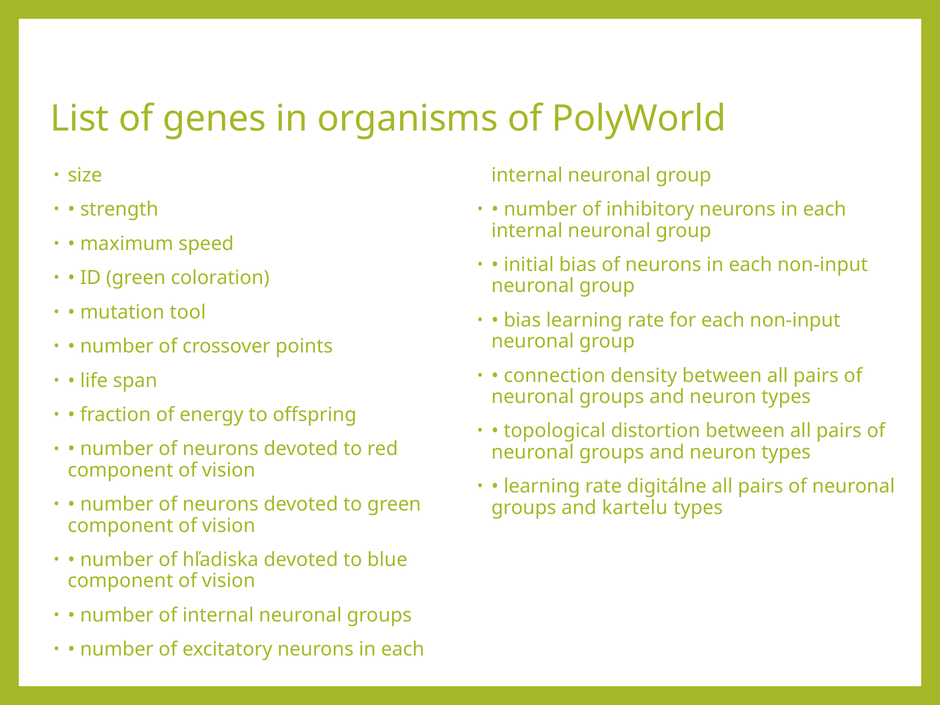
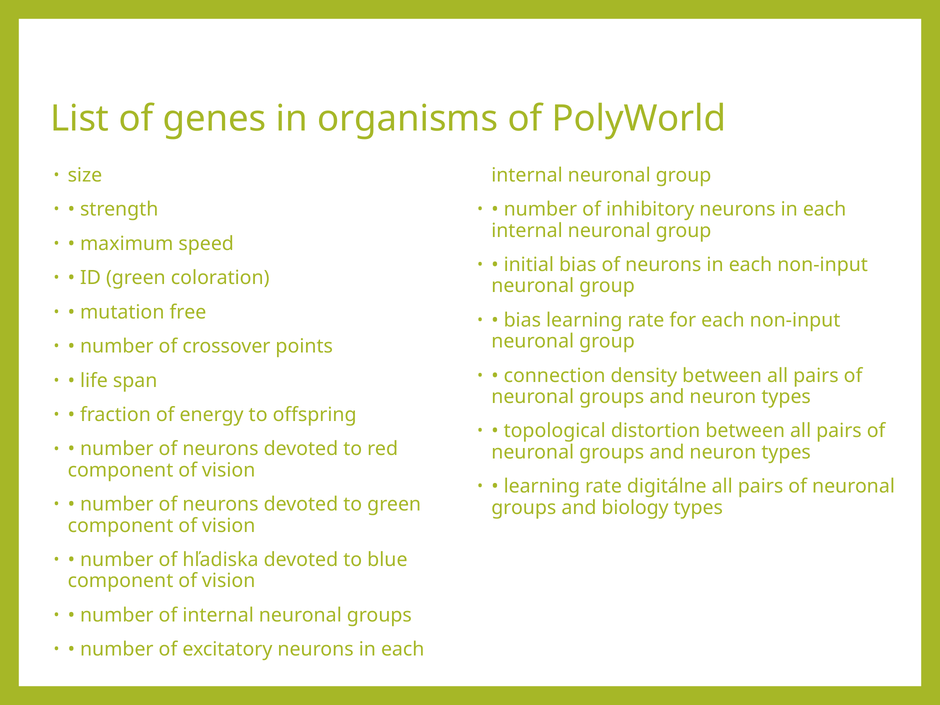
tool: tool -> free
kartelu: kartelu -> biology
